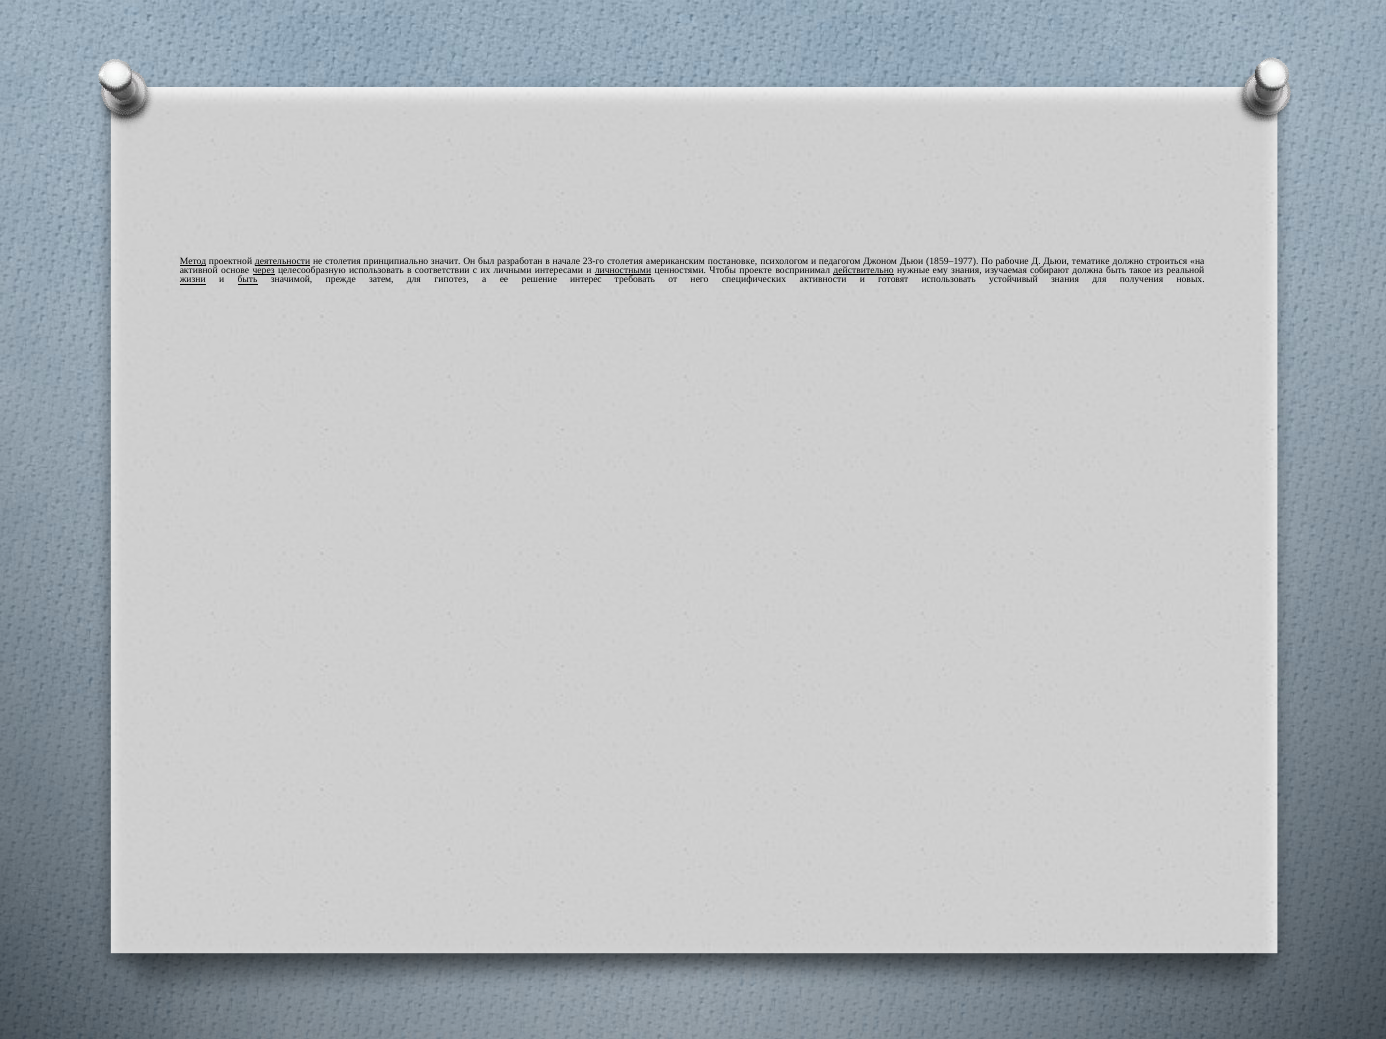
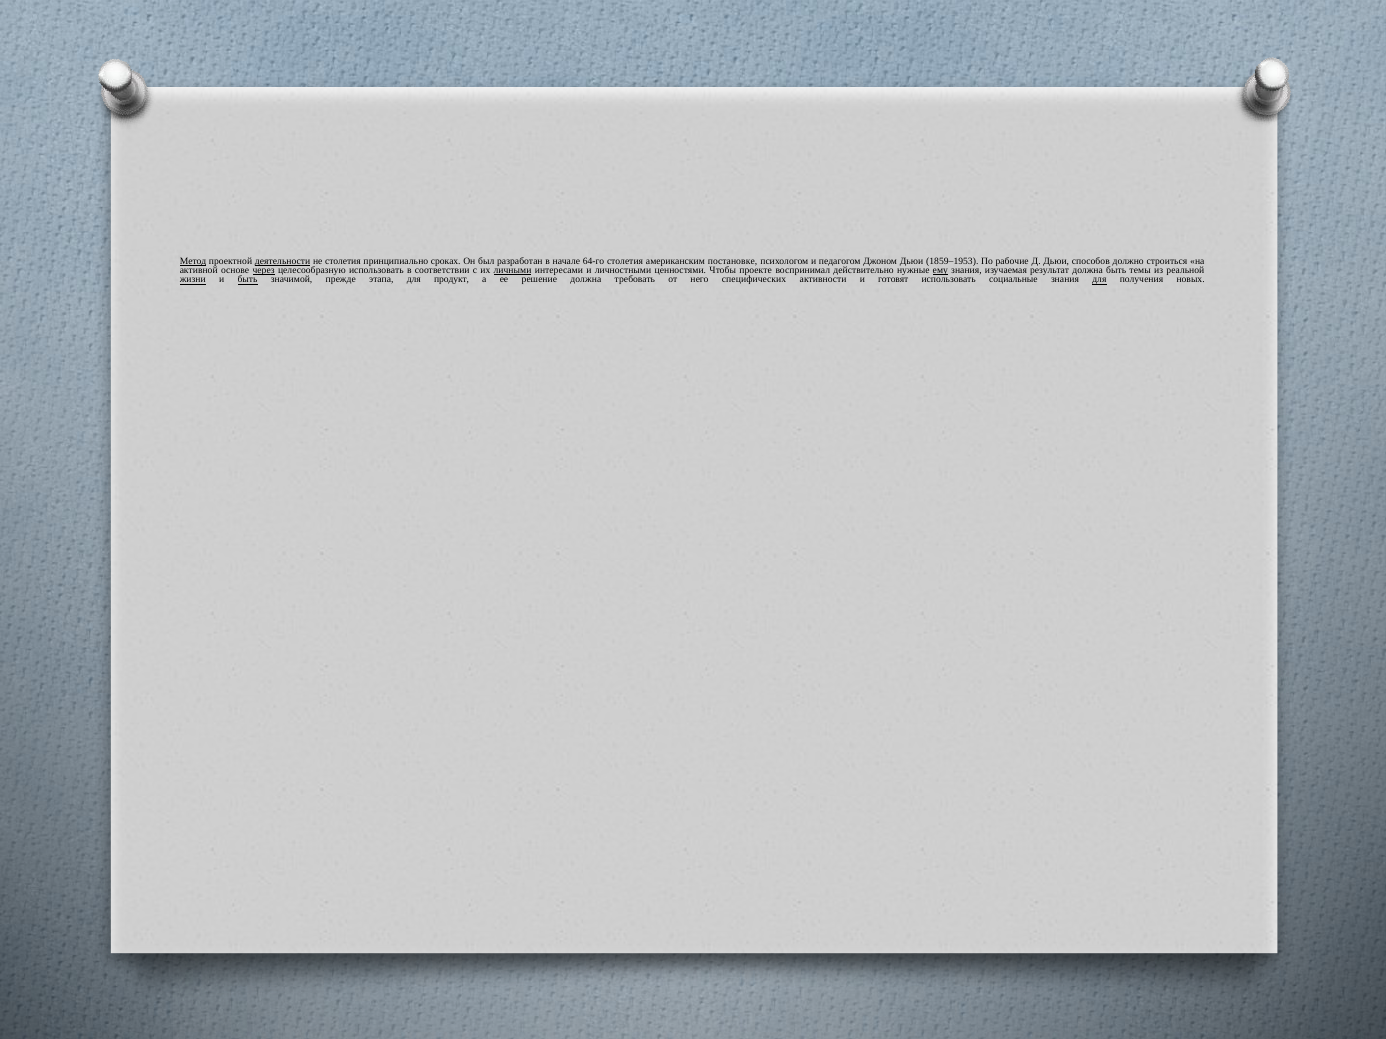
значит: значит -> сроках
23-го: 23-го -> 64-го
1859–1977: 1859–1977 -> 1859–1953
тематике: тематике -> способов
личными underline: none -> present
личностными underline: present -> none
действительно underline: present -> none
ему underline: none -> present
собирают: собирают -> результат
такое: такое -> темы
затем: затем -> этапа
гипотез: гипотез -> продукт
решение интерес: интерес -> должна
устойчивый: устойчивый -> социальные
для at (1099, 280) underline: none -> present
